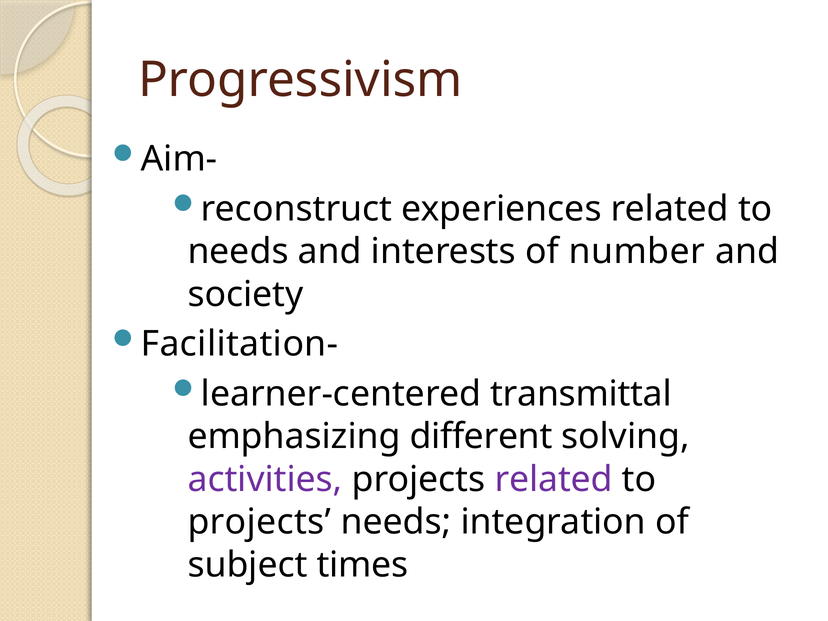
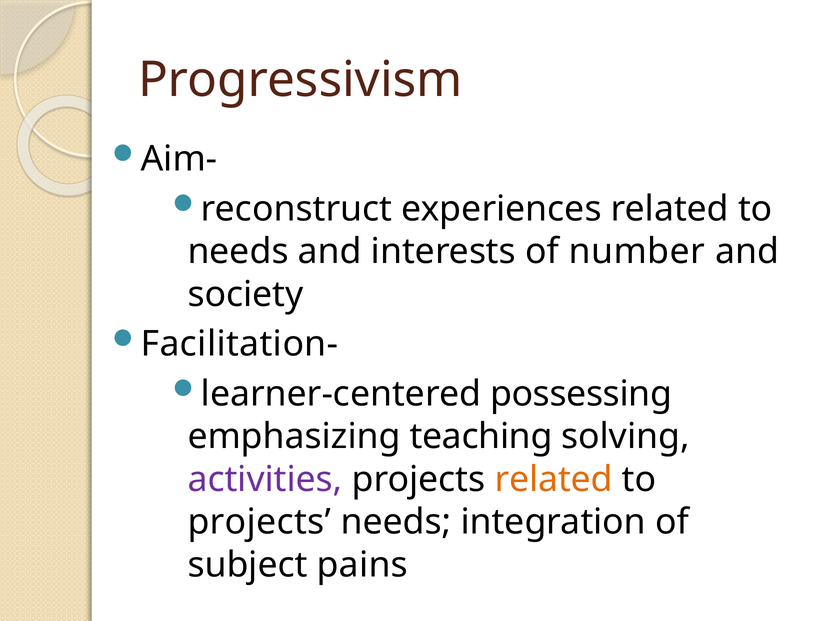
transmittal: transmittal -> possessing
different: different -> teaching
related at (554, 479) colour: purple -> orange
times: times -> pains
